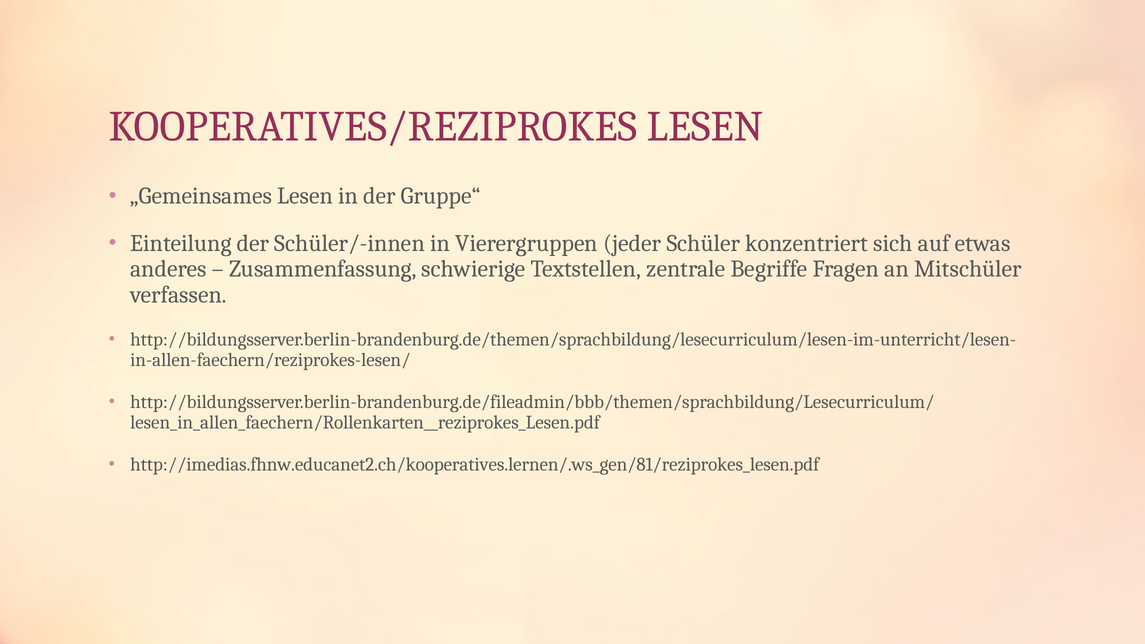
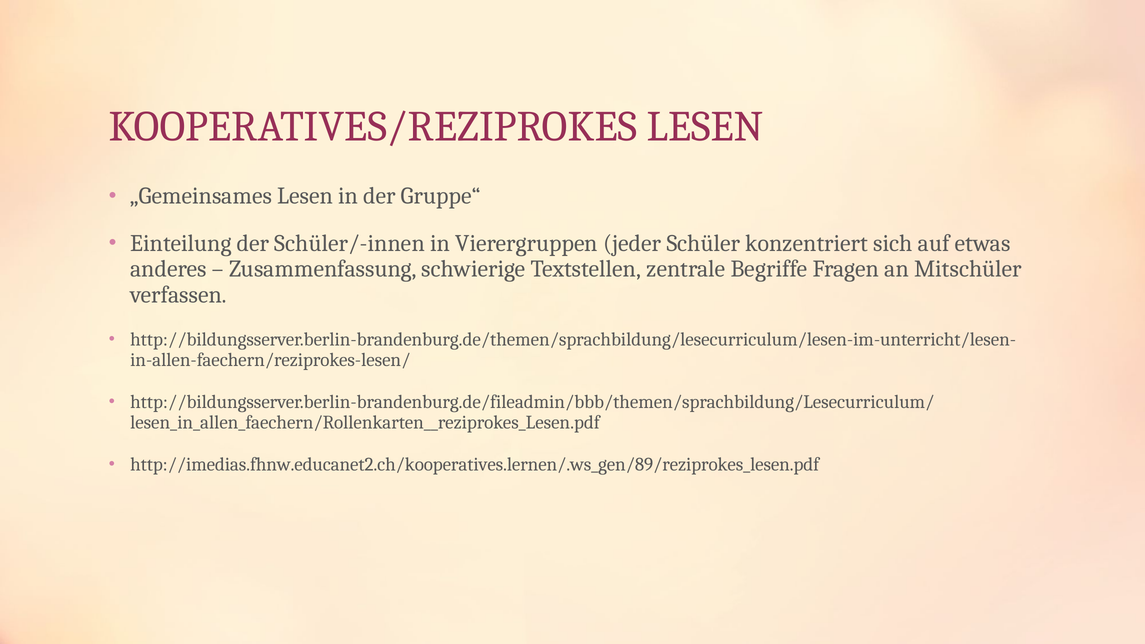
http://imedias.fhnw.educanet2.ch/kooperatives.lernen/.ws_gen/81/reziprokes_lesen.pdf: http://imedias.fhnw.educanet2.ch/kooperatives.lernen/.ws_gen/81/reziprokes_lesen.pdf -> http://imedias.fhnw.educanet2.ch/kooperatives.lernen/.ws_gen/89/reziprokes_lesen.pdf
